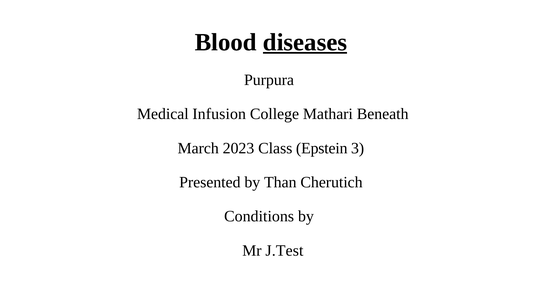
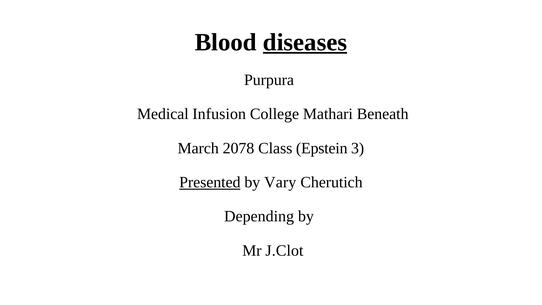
2023: 2023 -> 2078
Presented underline: none -> present
Than: Than -> Vary
Conditions: Conditions -> Depending
J.Test: J.Test -> J.Clot
